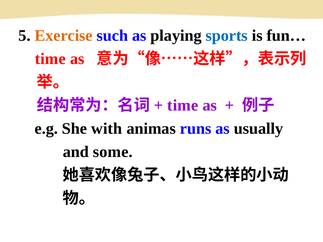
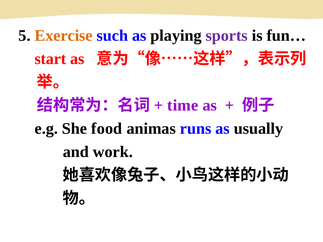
sports colour: blue -> purple
time at (50, 59): time -> start
with: with -> food
some: some -> work
